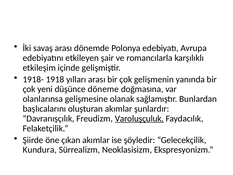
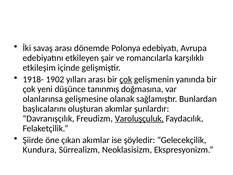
1918: 1918 -> 1902
çok at (126, 79) underline: none -> present
döneme: döneme -> tanınmış
